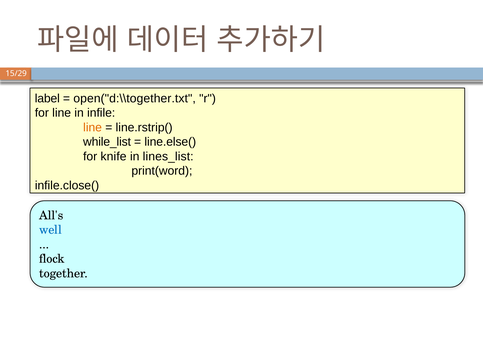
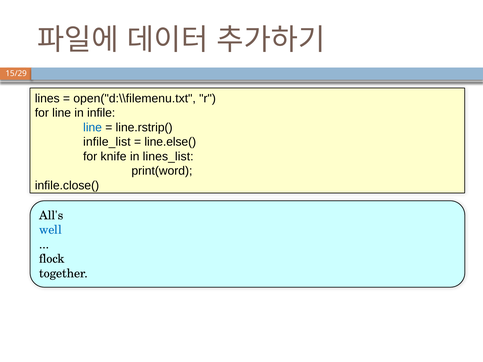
label: label -> lines
open("d:\\together.txt: open("d:\\together.txt -> open("d:\\filemenu.txt
line at (93, 128) colour: orange -> blue
while_list: while_list -> infile_list
